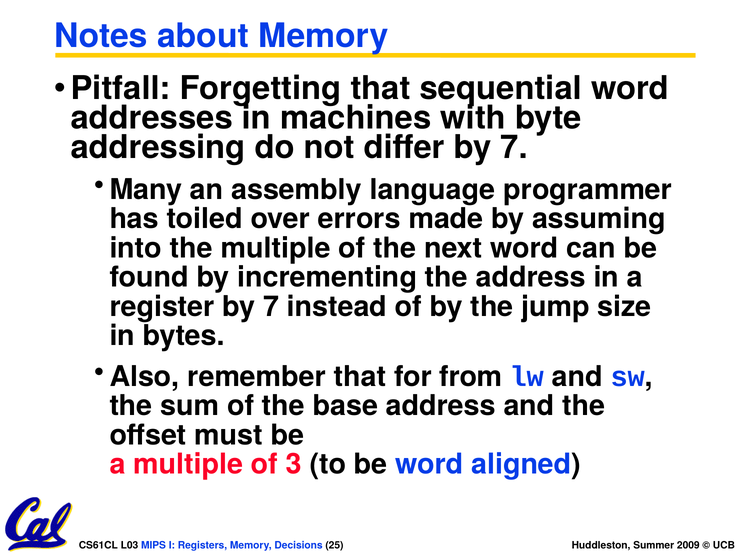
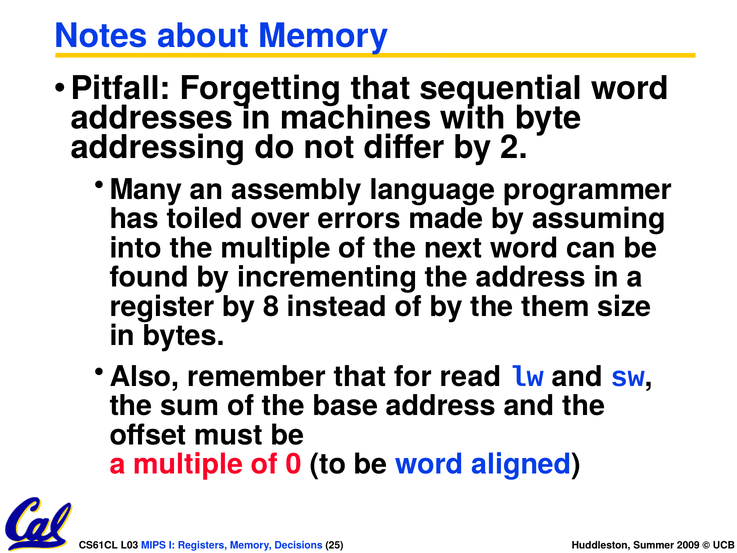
differ by 7: 7 -> 2
register by 7: 7 -> 8
jump: jump -> them
from: from -> read
3: 3 -> 0
